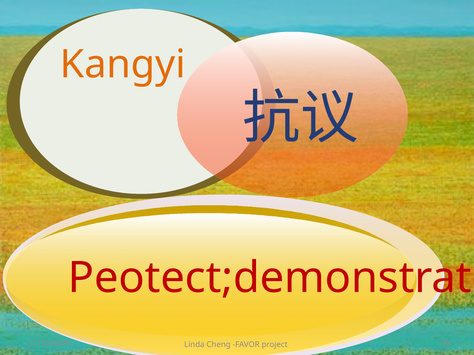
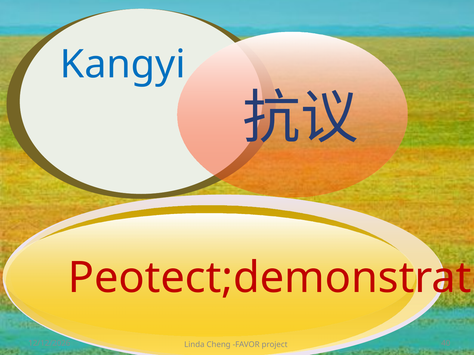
Kangyi colour: orange -> blue
